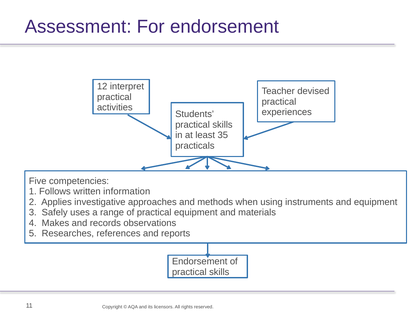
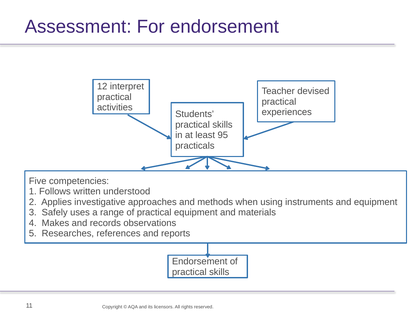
35: 35 -> 95
information: information -> understood
